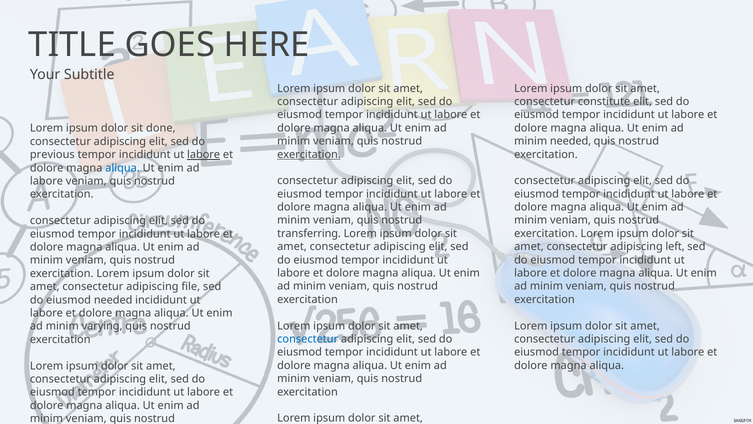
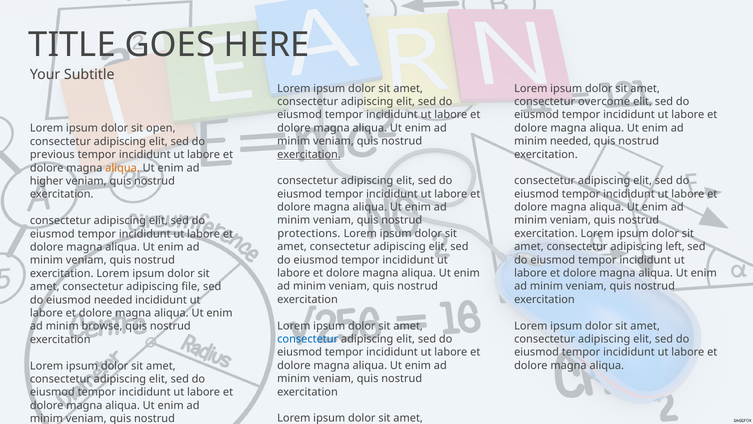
constitute: constitute -> overcome
done: done -> open
labore at (204, 155) underline: present -> none
aliqua at (123, 168) colour: blue -> orange
labore at (46, 181): labore -> higher
transferring: transferring -> protections
varying: varying -> browse
